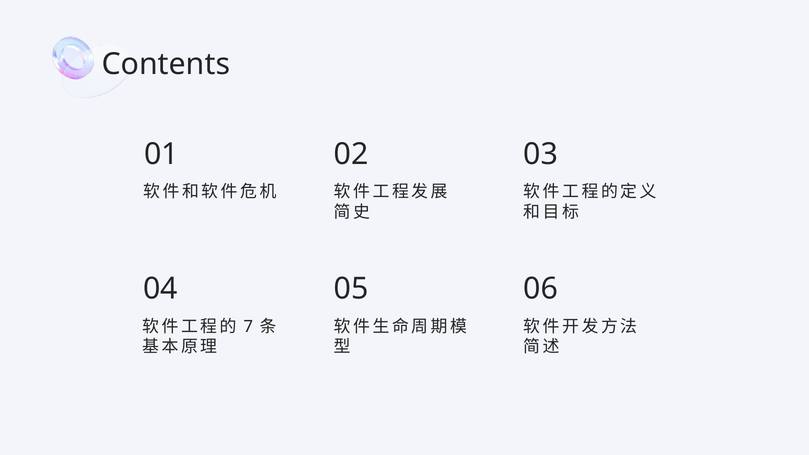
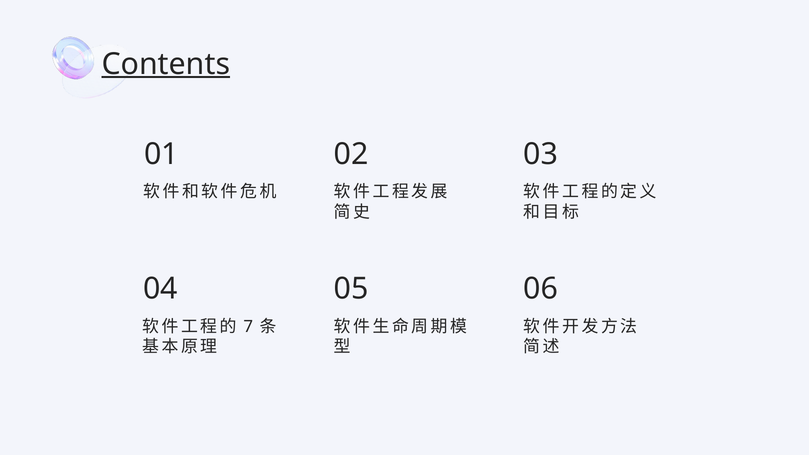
Contents underline: none -> present
